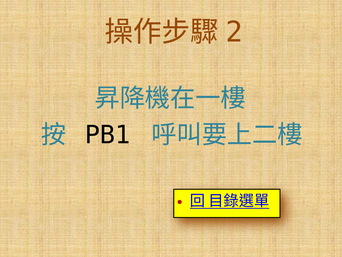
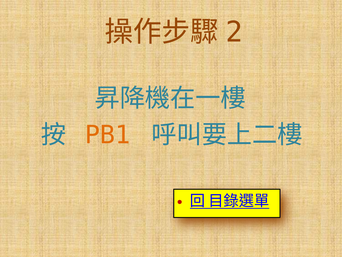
PB1 colour: black -> orange
